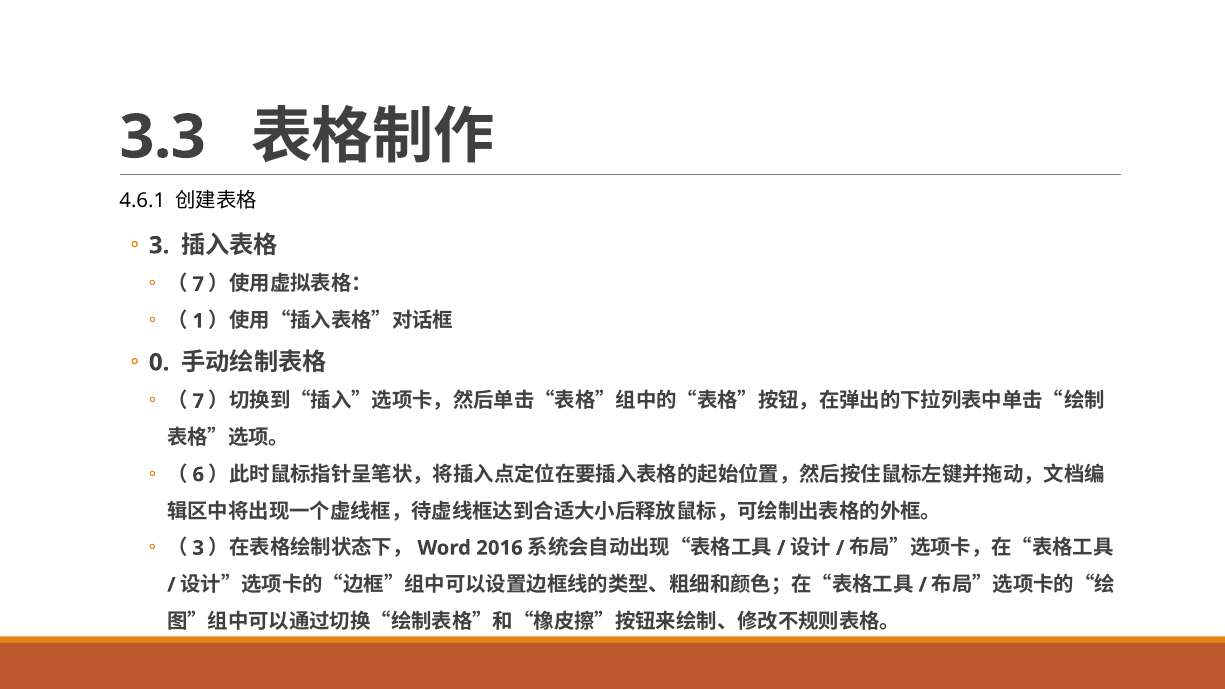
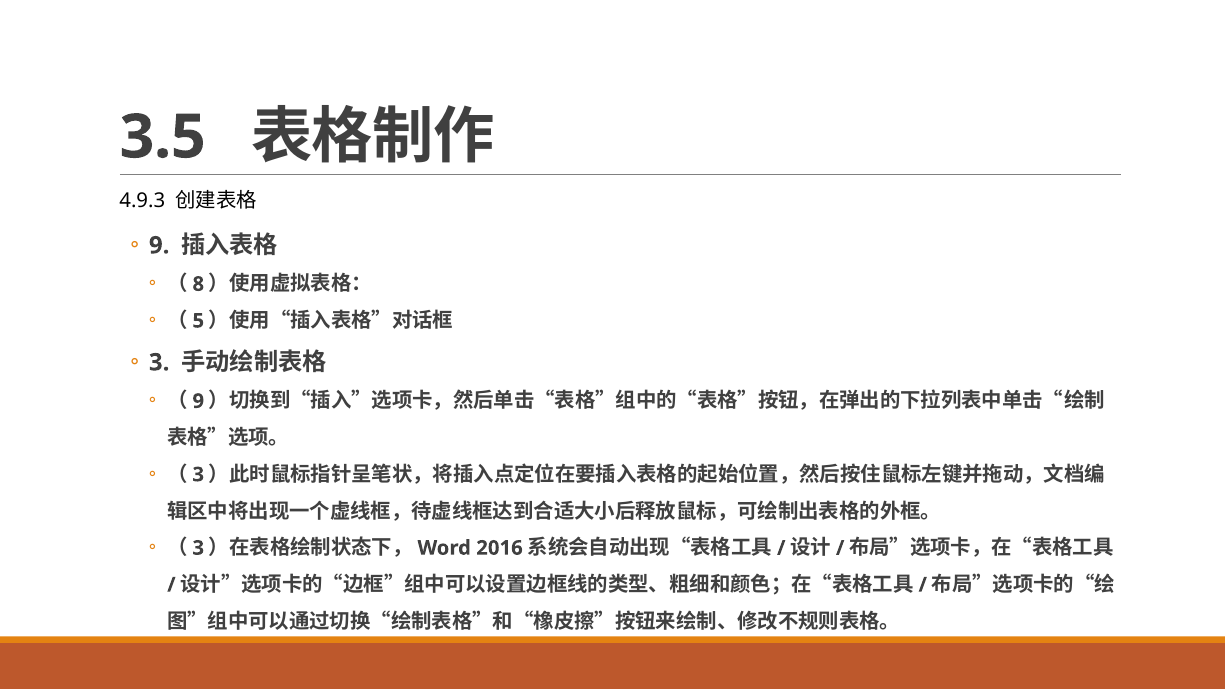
3.3: 3.3 -> 3.5
4.6.1: 4.6.1 -> 4.9.3
3 at (159, 245): 3 -> 9
7 at (198, 284): 7 -> 8
1: 1 -> 5
0 at (159, 362): 0 -> 3
7 at (198, 401): 7 -> 9
6 at (198, 475): 6 -> 3
